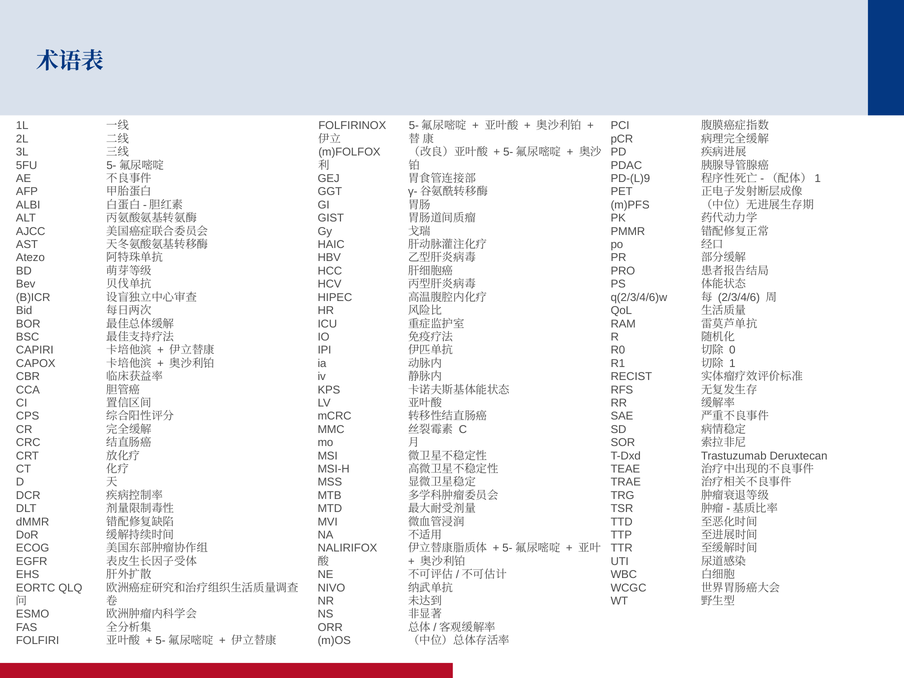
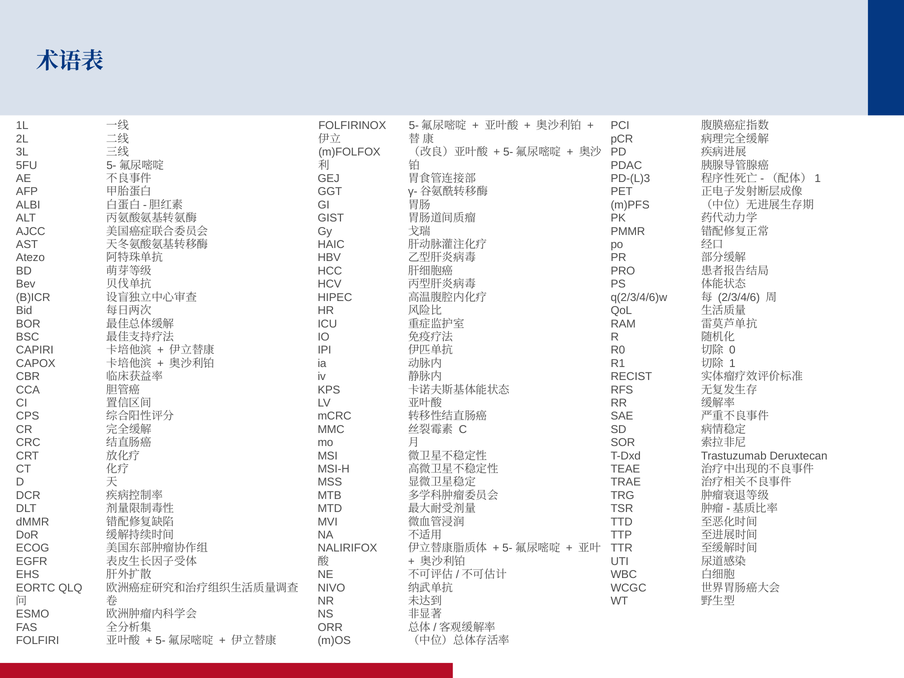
PD-(L)9: PD-(L)9 -> PD-(L)3
